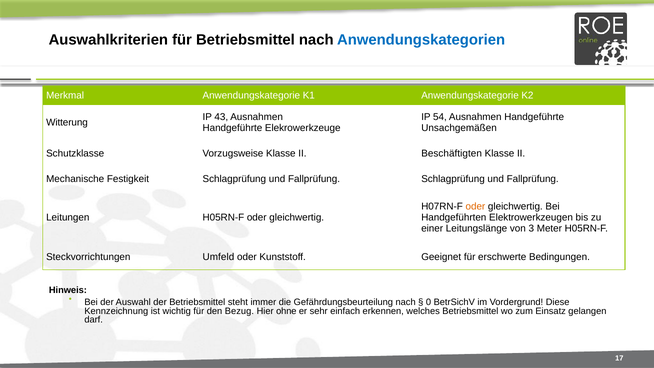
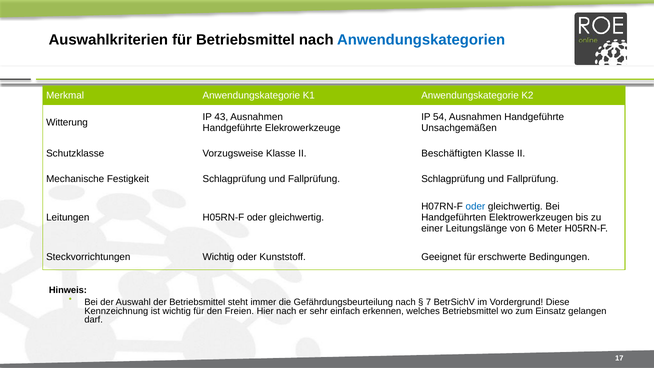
oder at (475, 207) colour: orange -> blue
3: 3 -> 6
Steckvorrichtungen Umfeld: Umfeld -> Wichtig
0: 0 -> 7
Bezug: Bezug -> Freien
Hier ohne: ohne -> nach
